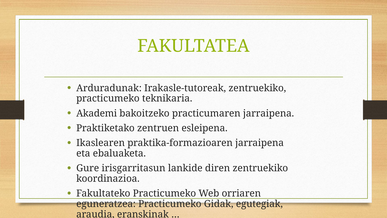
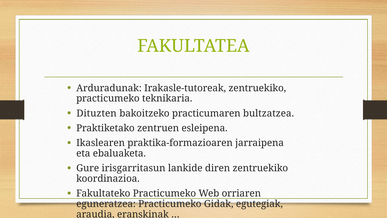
Akademi: Akademi -> Dituzten
practicumaren jarraipena: jarraipena -> bultzatzea
